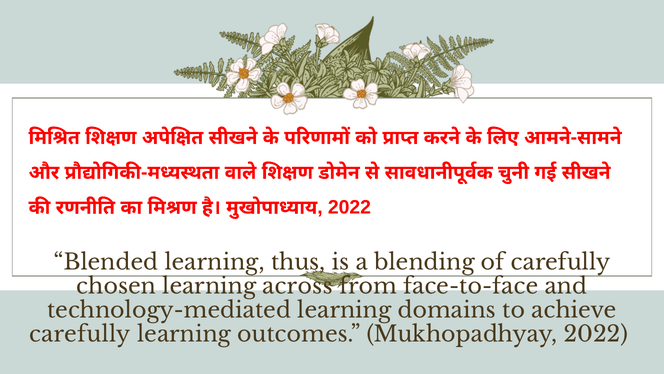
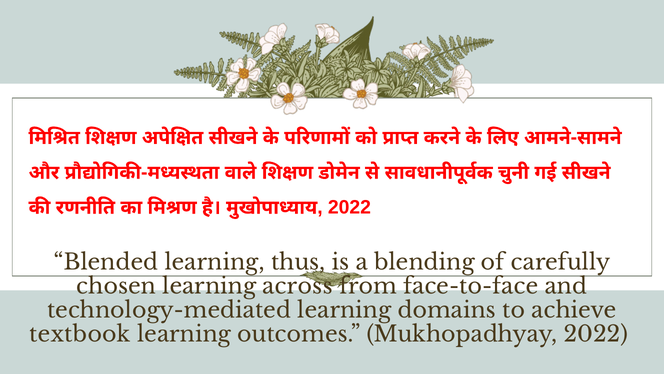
carefully at (80, 334): carefully -> textbook
